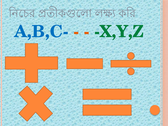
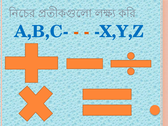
X,Y,Z colour: green -> blue
